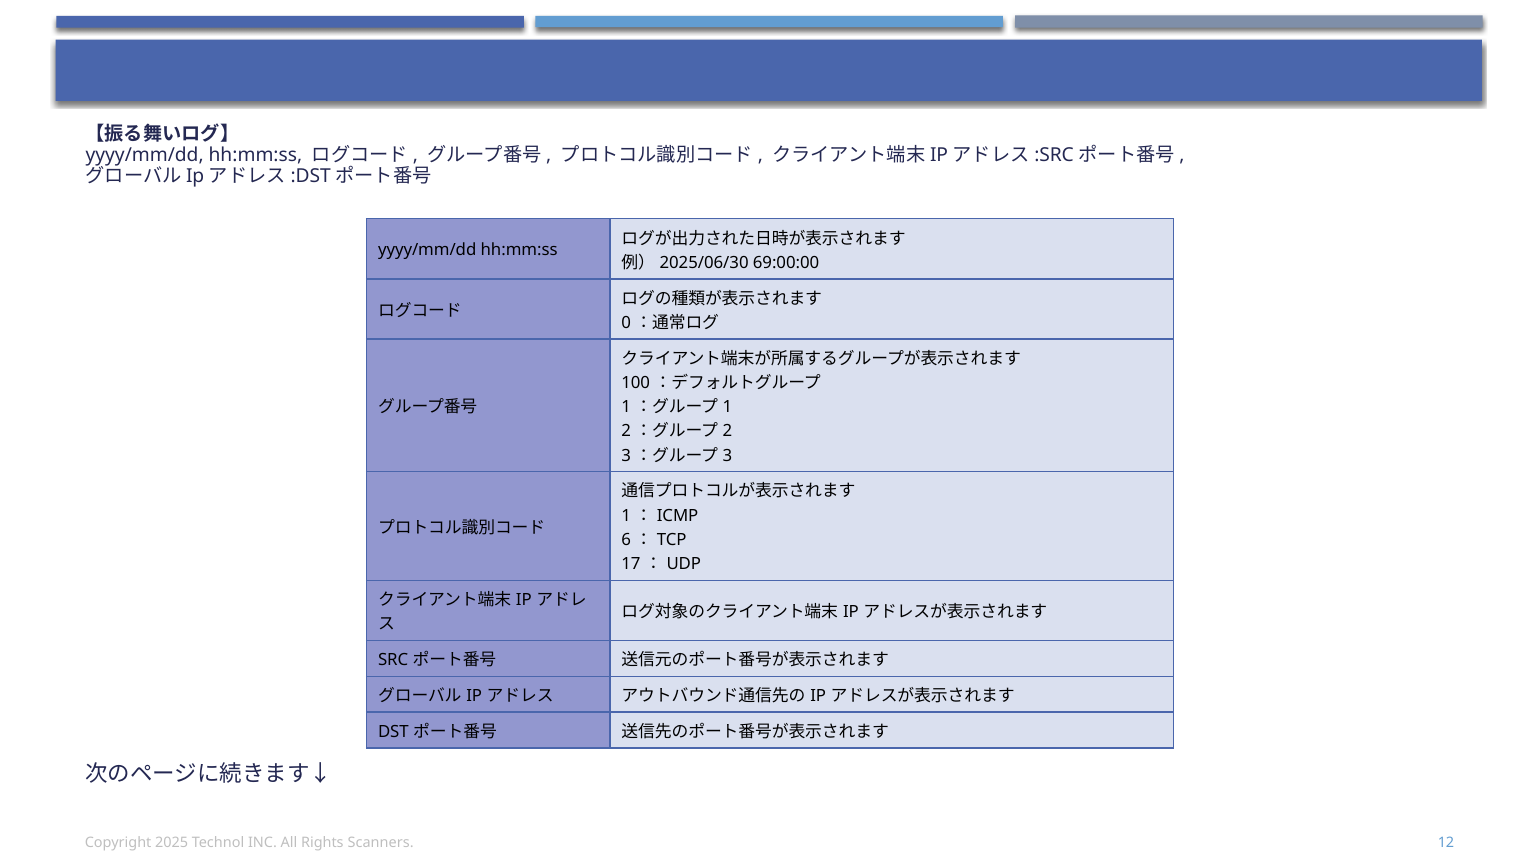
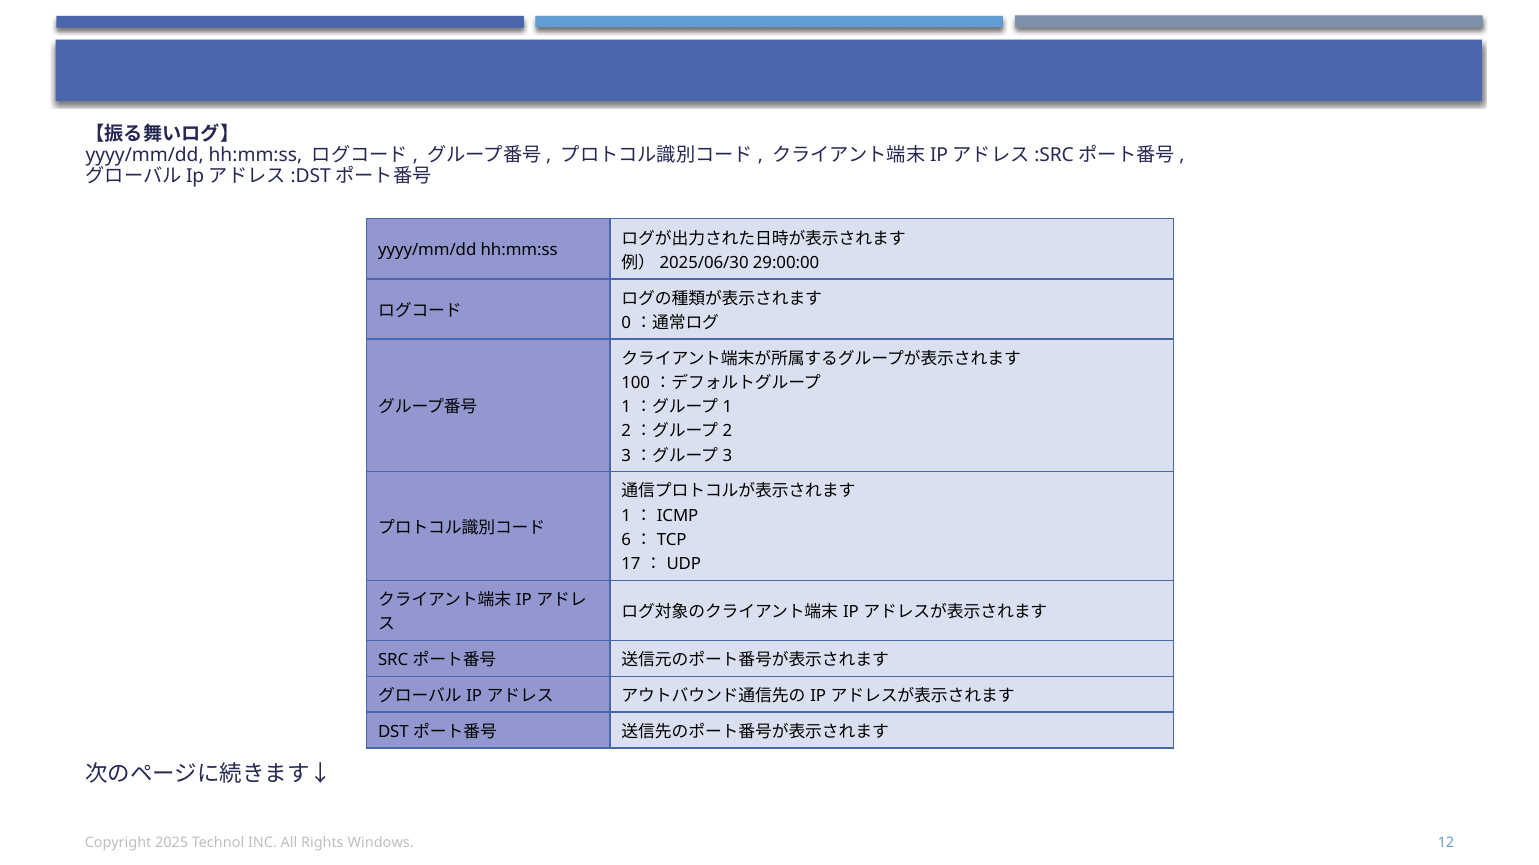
69:00:00: 69:00:00 -> 29:00:00
Scanners: Scanners -> Windows
